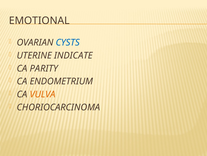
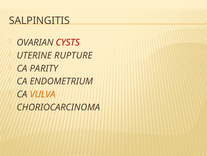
EMOTIONAL: EMOTIONAL -> SALPINGITIS
CYSTS colour: blue -> red
INDICATE: INDICATE -> RUPTURE
